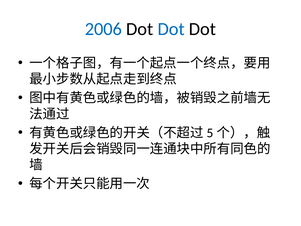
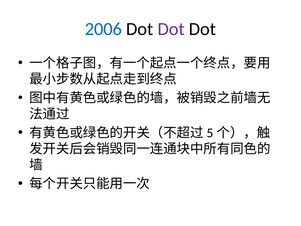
Dot at (171, 29) colour: blue -> purple
